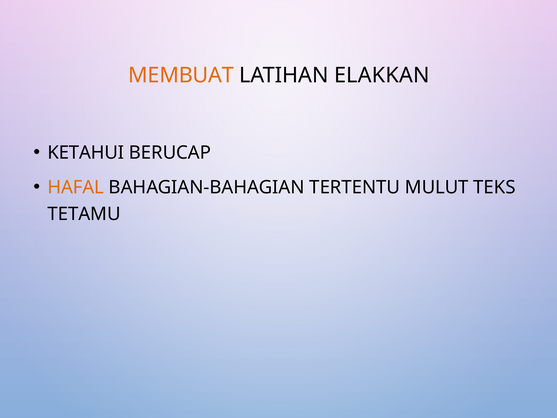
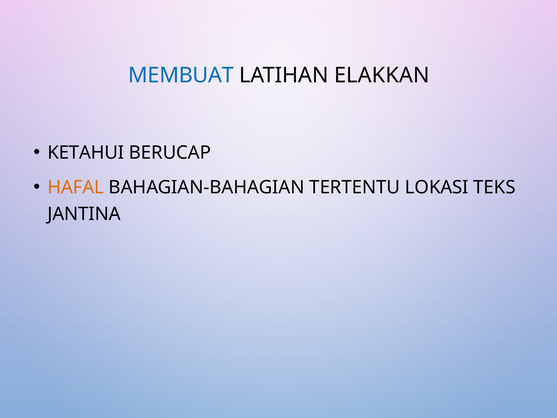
MEMBUAT colour: orange -> blue
MULUT: MULUT -> LOKASI
TETAMU: TETAMU -> JANTINA
